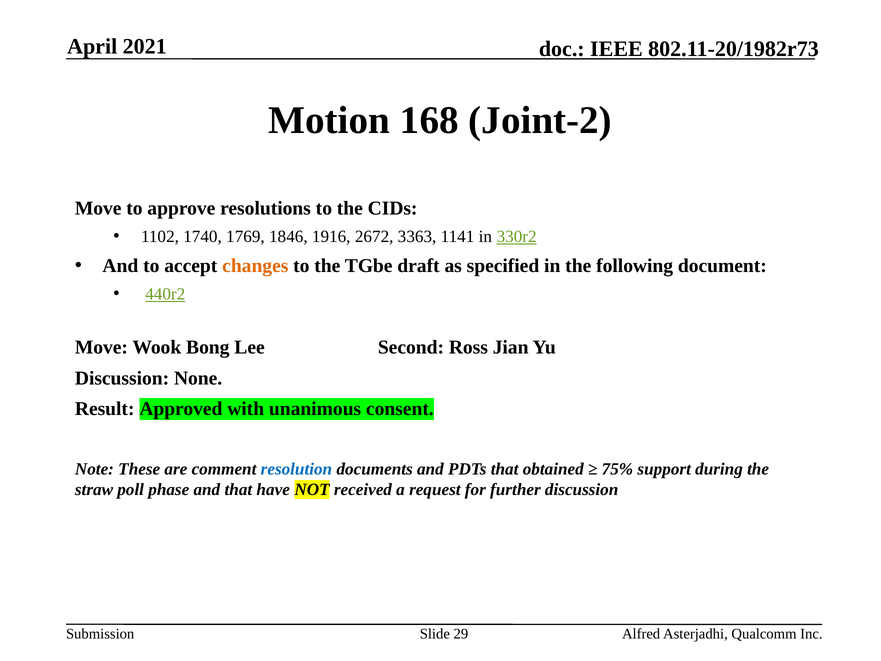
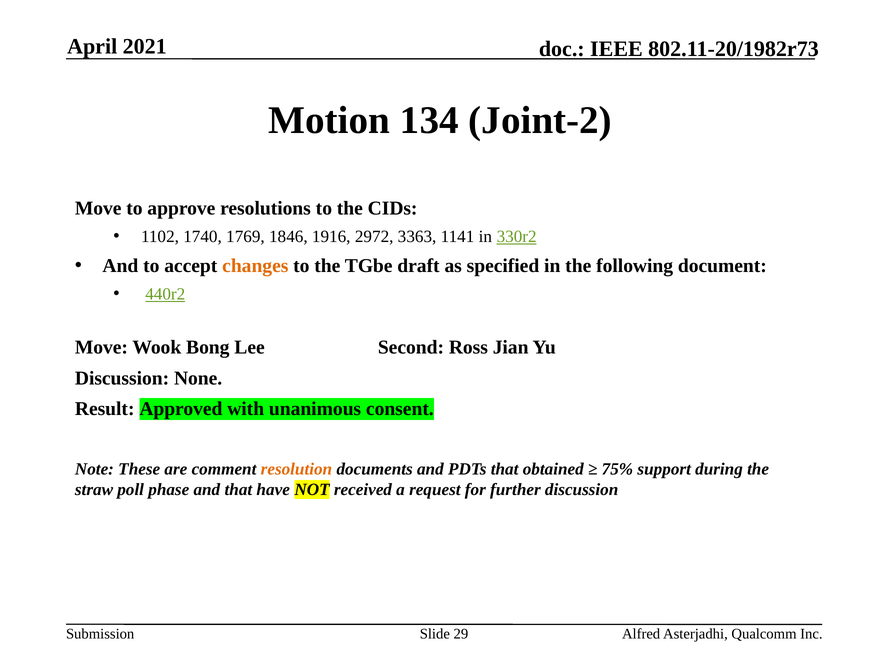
168: 168 -> 134
2672: 2672 -> 2972
resolution colour: blue -> orange
